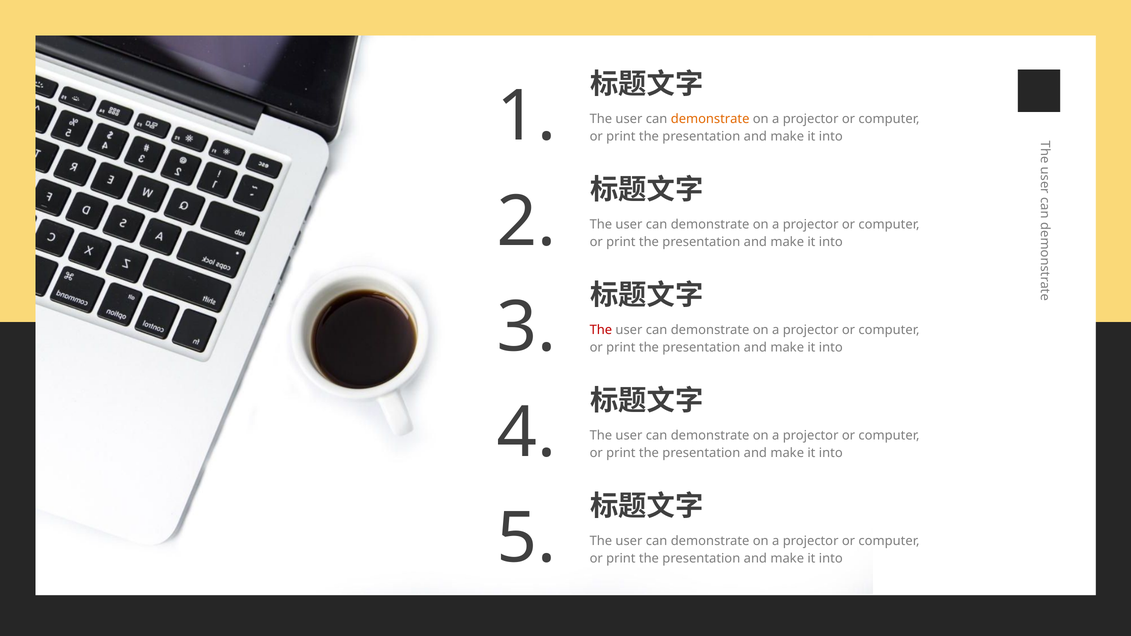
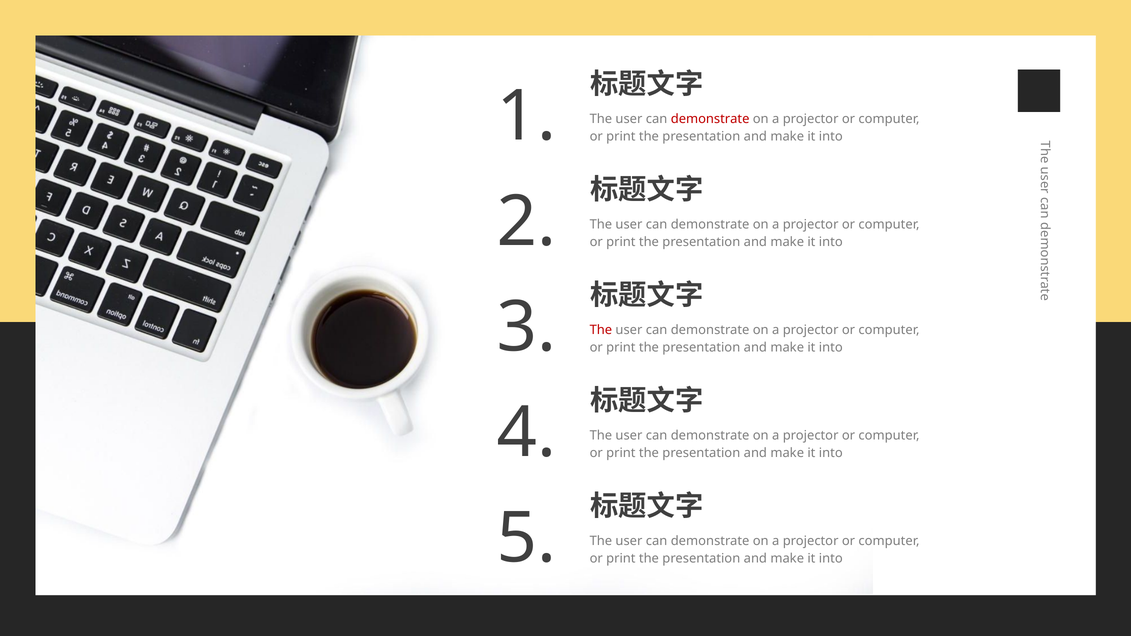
demonstrate at (710, 119) colour: orange -> red
